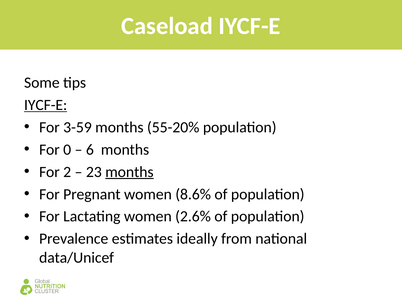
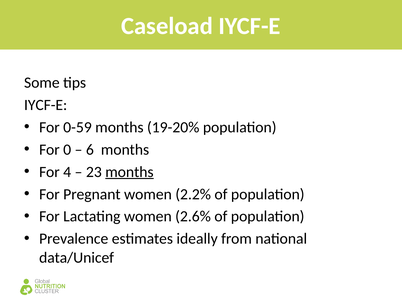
IYCF-E at (46, 105) underline: present -> none
3-59: 3-59 -> 0-59
55-20%: 55-20% -> 19-20%
2: 2 -> 4
8.6%: 8.6% -> 2.2%
